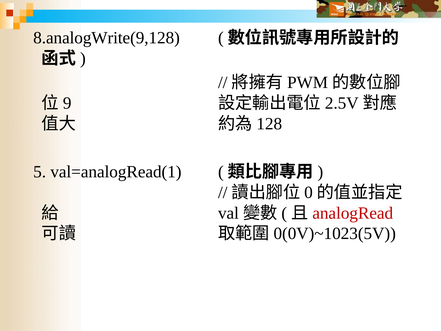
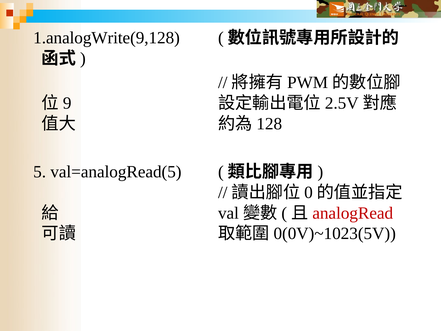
8.analogWrite(9,128: 8.analogWrite(9,128 -> 1.analogWrite(9,128
val=analogRead(1: val=analogRead(1 -> val=analogRead(5
